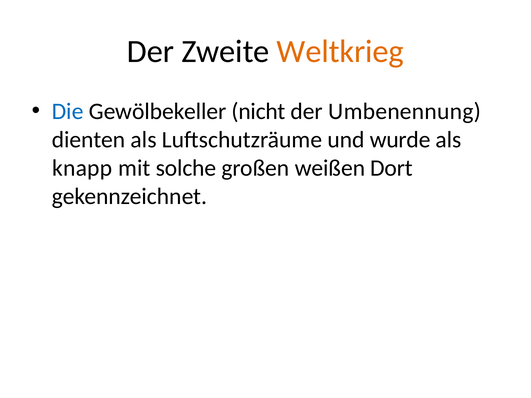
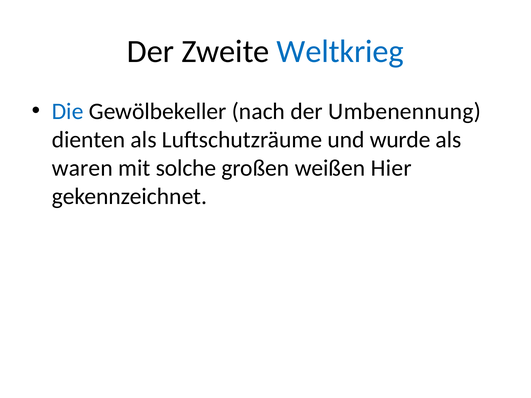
Weltkrieg colour: orange -> blue
nicht: nicht -> nach
knapp: knapp -> waren
Dort: Dort -> Hier
